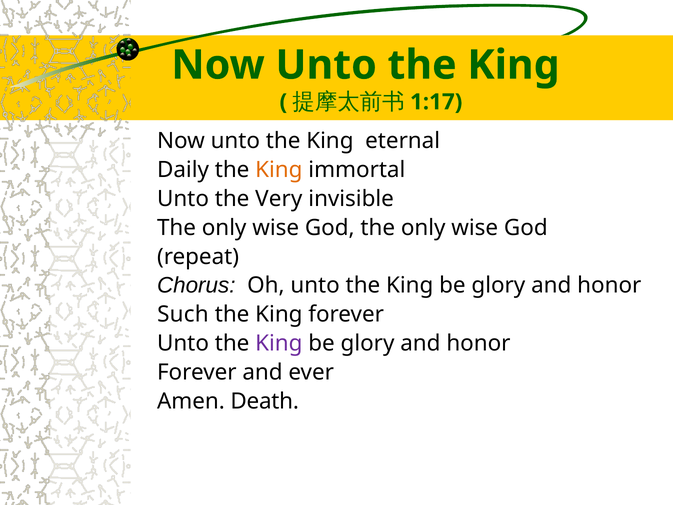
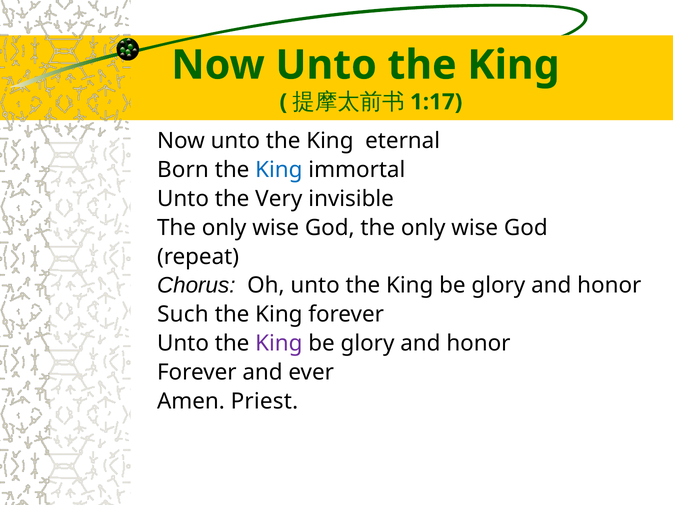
Daily: Daily -> Born
King at (279, 170) colour: orange -> blue
Death: Death -> Priest
